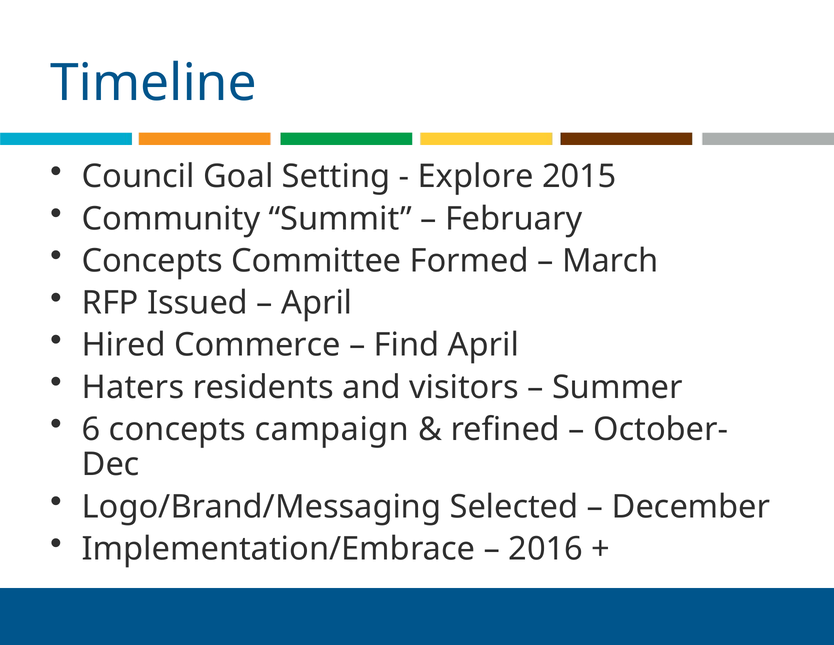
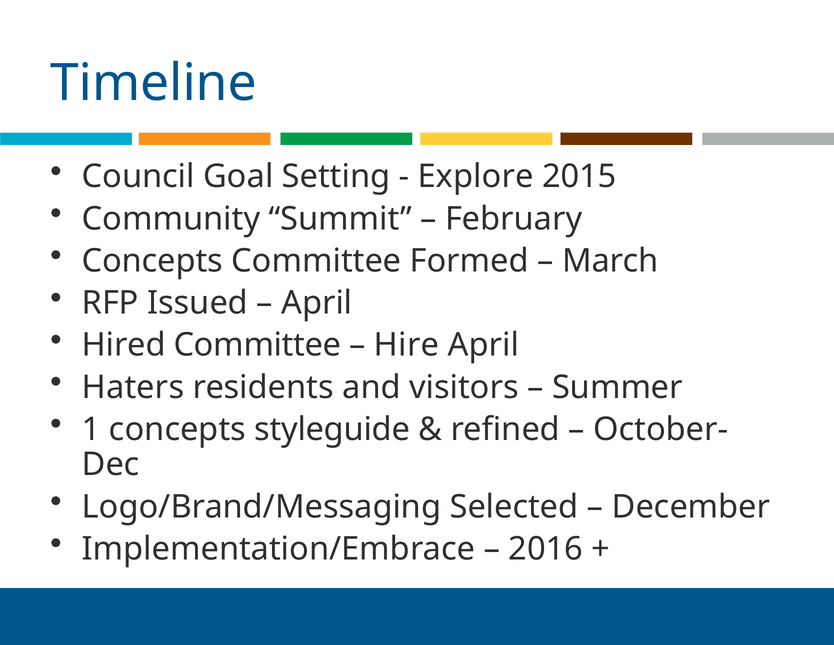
Hired Commerce: Commerce -> Committee
Find: Find -> Hire
6: 6 -> 1
campaign: campaign -> styleguide
